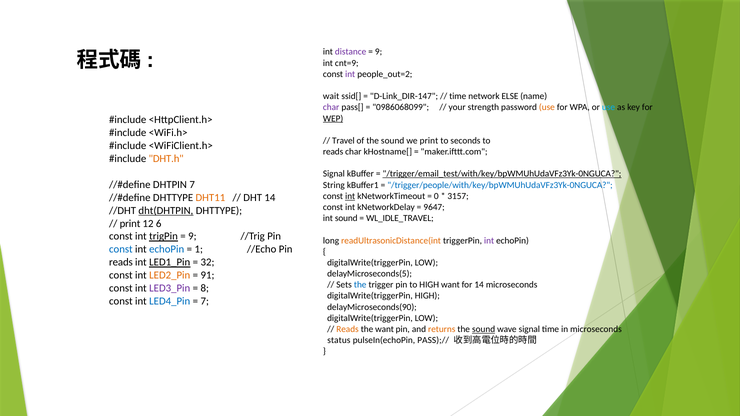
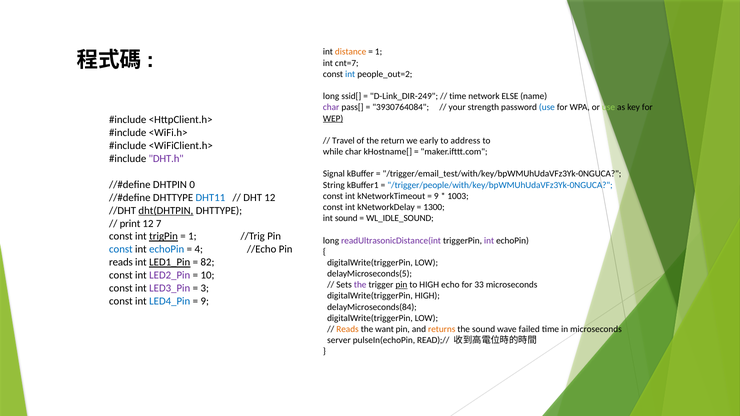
distance colour: purple -> orange
9 at (379, 52): 9 -> 1
cnt=9: cnt=9 -> cnt=7
int at (350, 74) colour: purple -> blue
wait at (331, 96): wait -> long
D-Link_DIR-147: D-Link_DIR-147 -> D-Link_DIR-249
0986068099: 0986068099 -> 3930764084
use at (547, 107) colour: orange -> blue
use at (609, 107) colour: light blue -> light green
of the sound: sound -> return
we print: print -> early
seconds: seconds -> address
reads at (333, 152): reads -> while
DHT.h colour: orange -> purple
/trigger/email_test/with/key/bpWMUhUdaVFz3Yk-0NGUCA underline: present -> none
DHTPIN 7: 7 -> 0
int at (350, 196) underline: present -> none
0 at (436, 196): 0 -> 9
3157: 3157 -> 1003
DHT11 colour: orange -> blue
DHT 14: 14 -> 12
9647: 9647 -> 1300
WL_IDLE_TRAVEL: WL_IDLE_TRAVEL -> WL_IDLE_SOUND
6: 6 -> 7
9 at (192, 237): 9 -> 1
readUltrasonicDistance(int colour: orange -> purple
1: 1 -> 4
32: 32 -> 82
LED2_Pin colour: orange -> purple
91: 91 -> 10
the at (360, 285) colour: blue -> purple
pin at (401, 285) underline: none -> present
HIGH want: want -> echo
for 14: 14 -> 33
8: 8 -> 3
7 at (205, 301): 7 -> 9
delayMicroseconds(90: delayMicroseconds(90 -> delayMicroseconds(84
sound at (484, 329) underline: present -> none
wave signal: signal -> failed
status: status -> server
PASS);//: PASS);// -> READ);//
